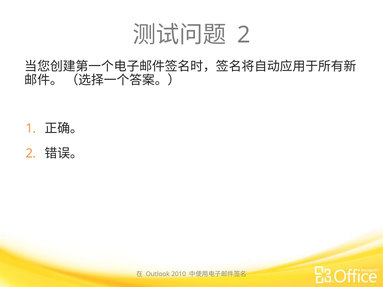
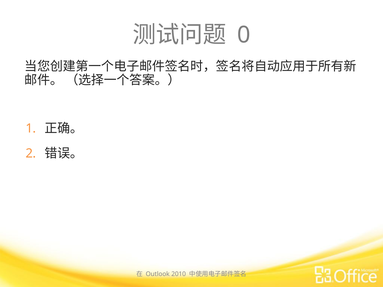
2 at (244, 35): 2 -> 0
